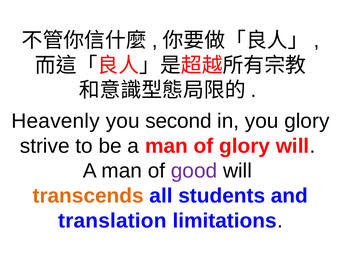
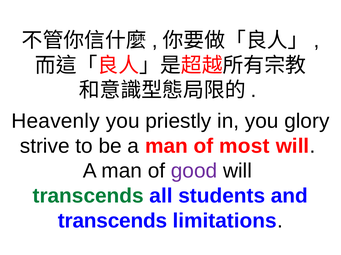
second: second -> priestly
of glory: glory -> most
transcends at (88, 196) colour: orange -> green
translation at (112, 221): translation -> transcends
